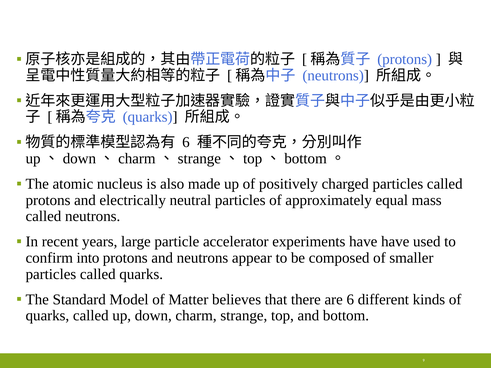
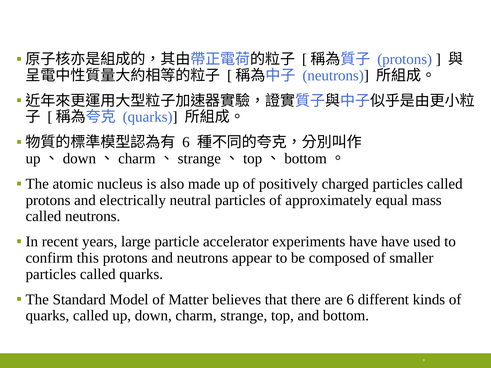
into: into -> this
